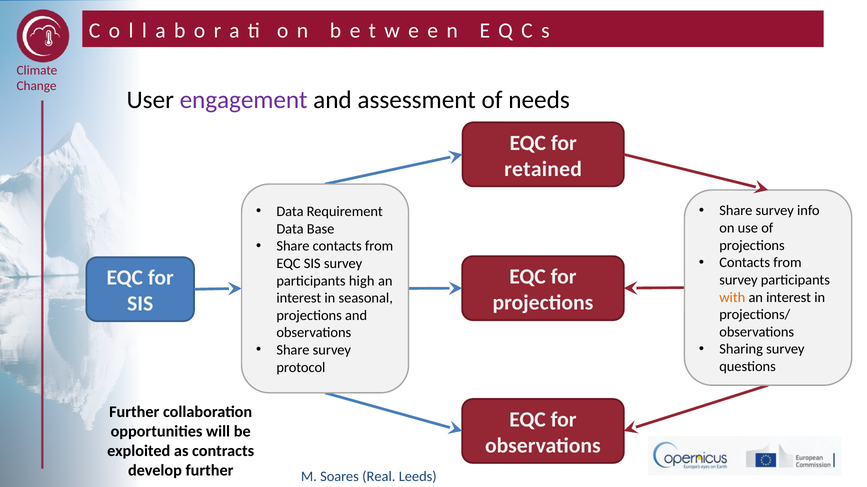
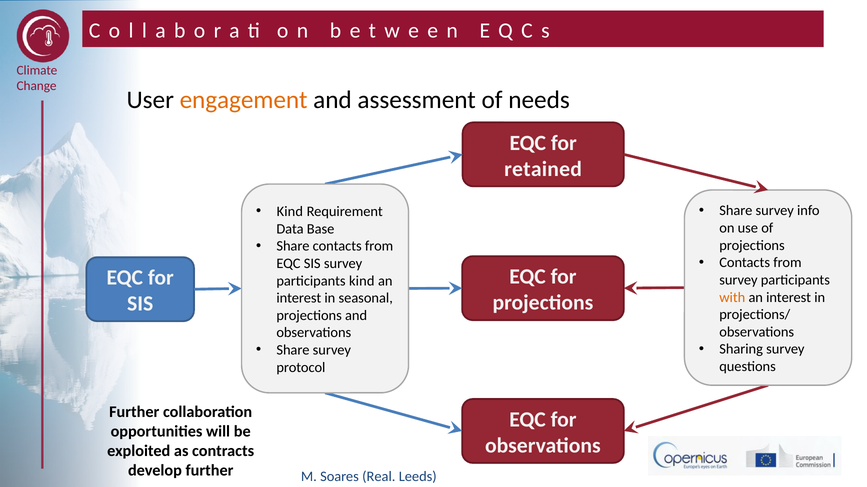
engagement colour: purple -> orange
Data at (290, 212): Data -> Kind
participants high: high -> kind
